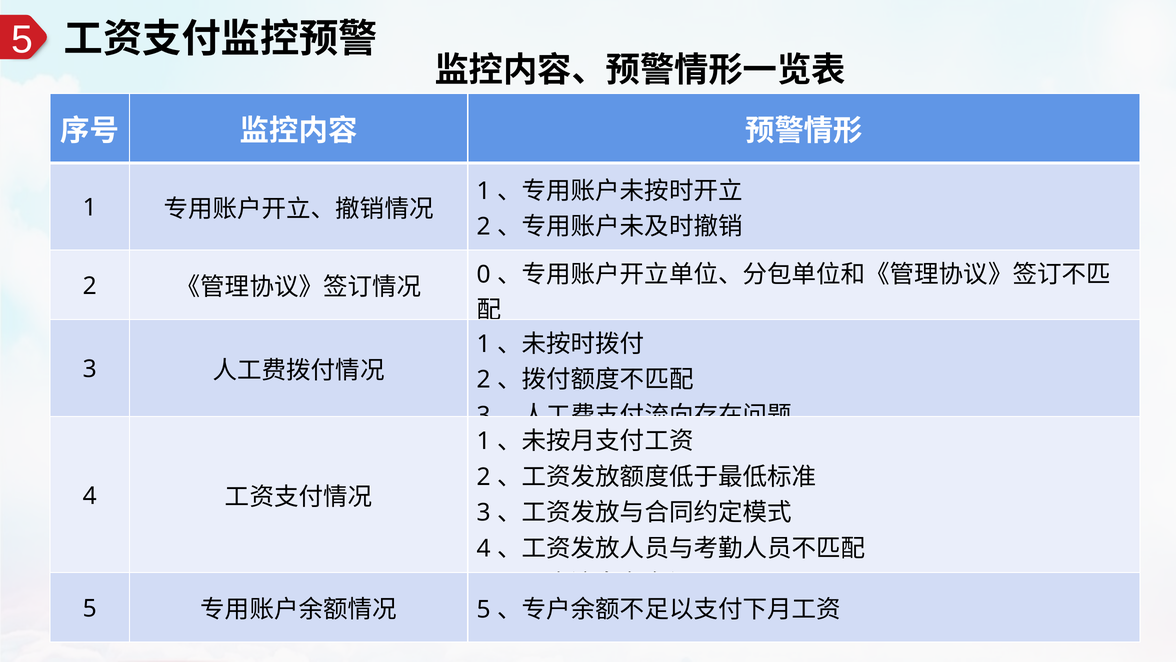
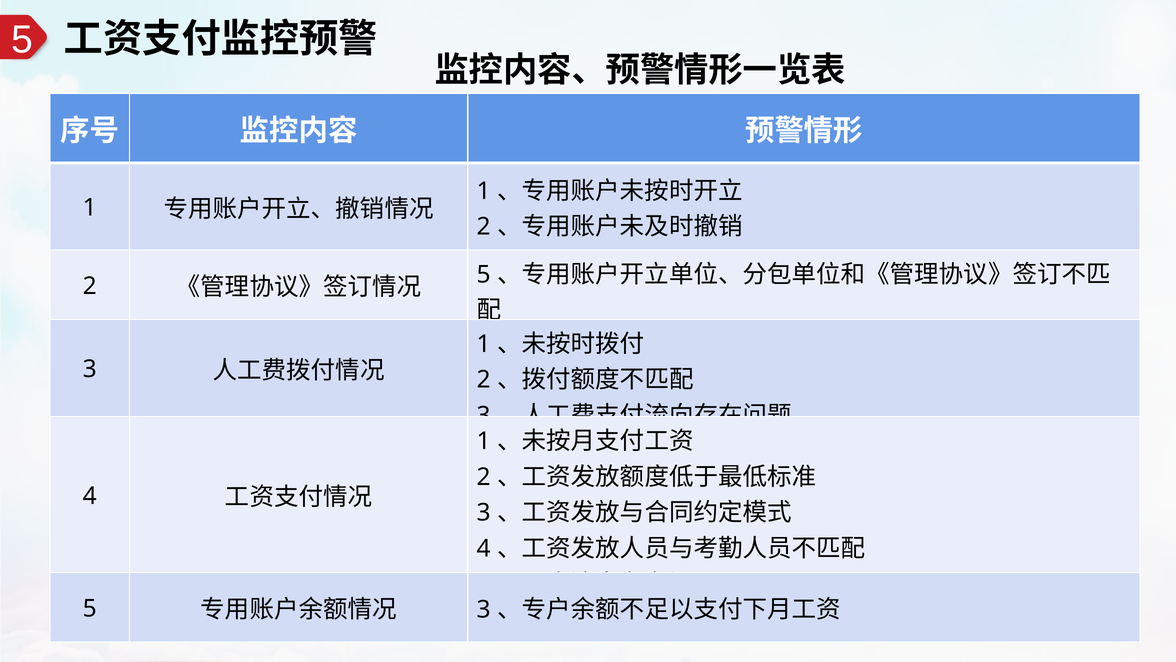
0 at (484, 274): 0 -> 5
5 at (484, 609): 5 -> 3
